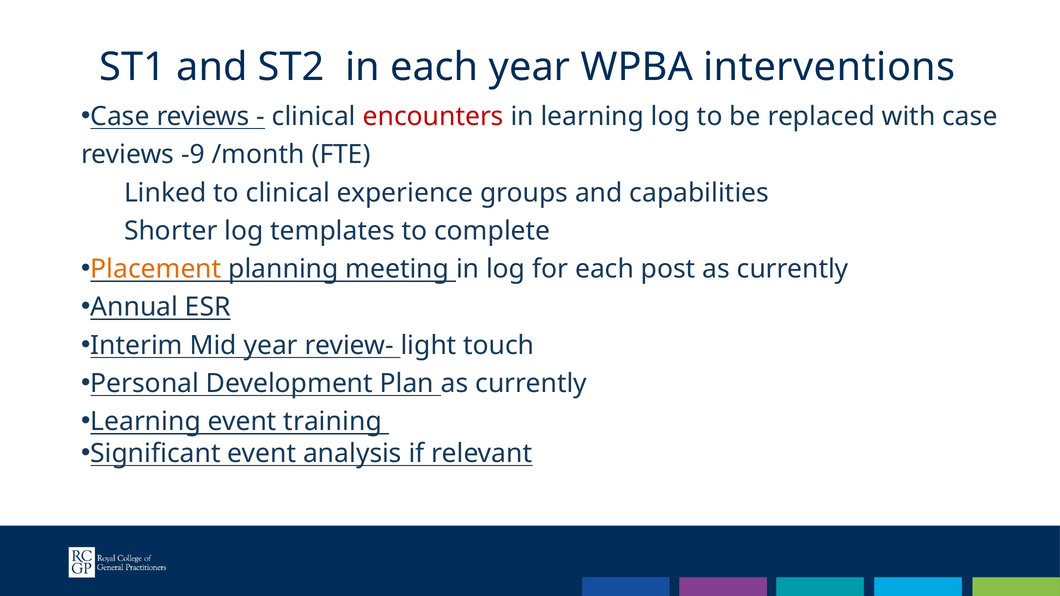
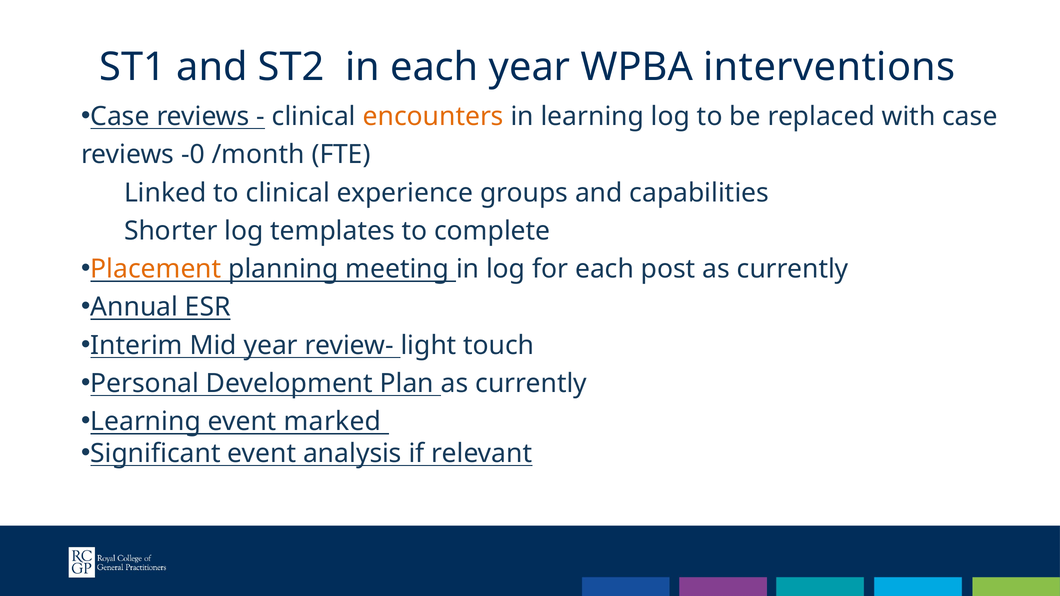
encounters colour: red -> orange
-9: -9 -> -0
training: training -> marked
